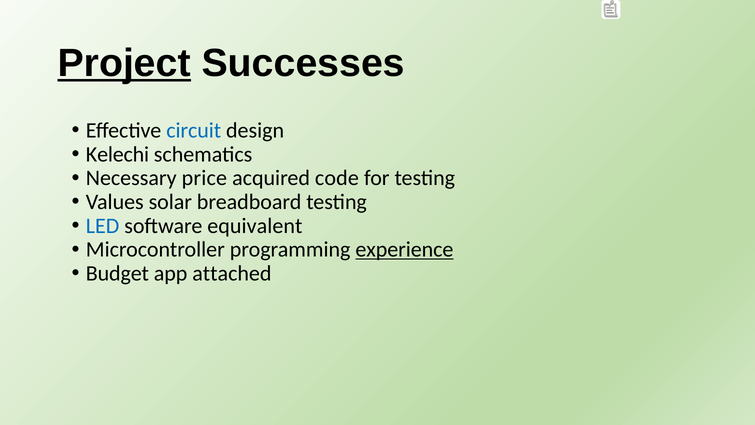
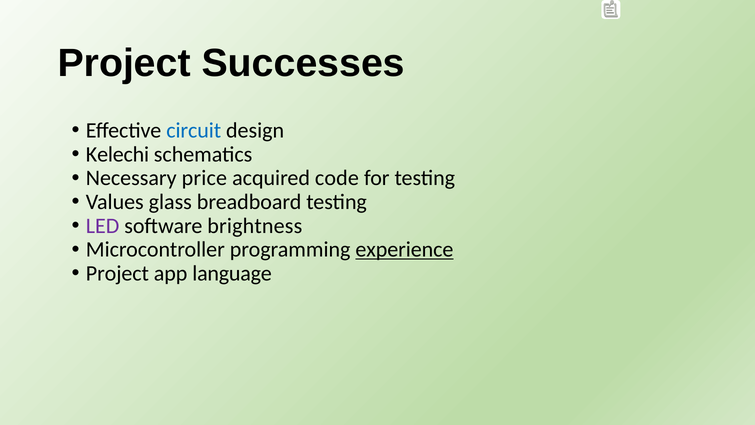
Project at (124, 63) underline: present -> none
solar: solar -> glass
LED colour: blue -> purple
equivalent: equivalent -> brightness
Budget at (117, 273): Budget -> Project
attached: attached -> language
